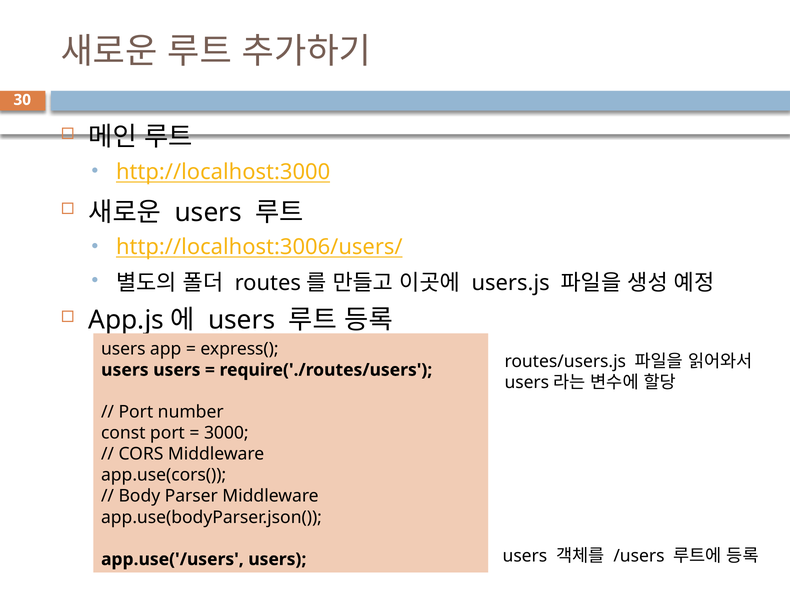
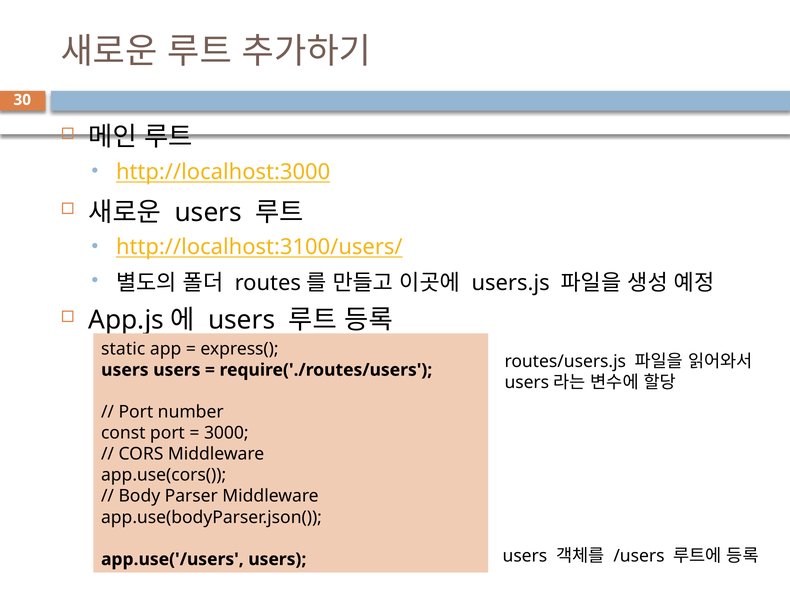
http://localhost:3006/users/: http://localhost:3006/users/ -> http://localhost:3100/users/
users at (123, 349): users -> static
